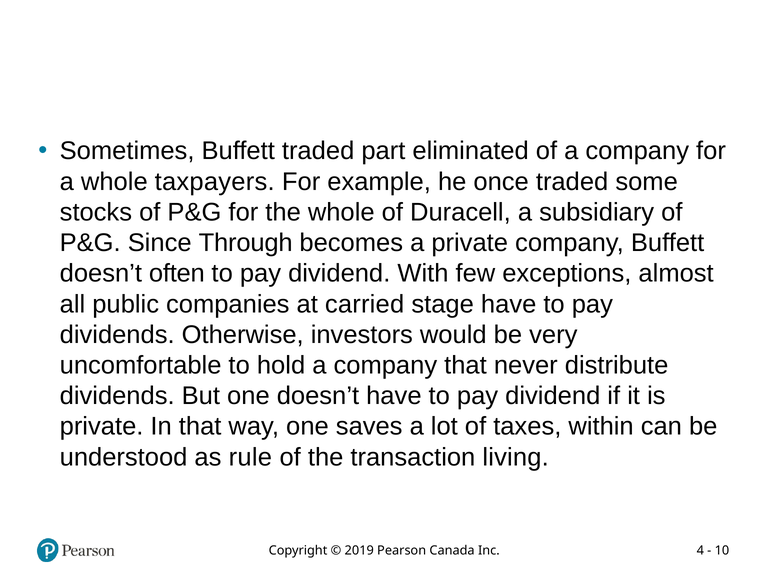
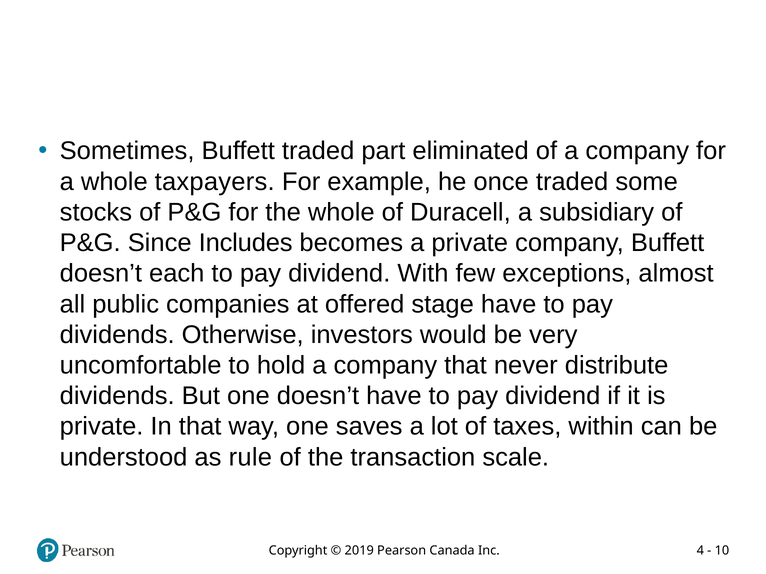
Through: Through -> Includes
often: often -> each
carried: carried -> offered
living: living -> scale
